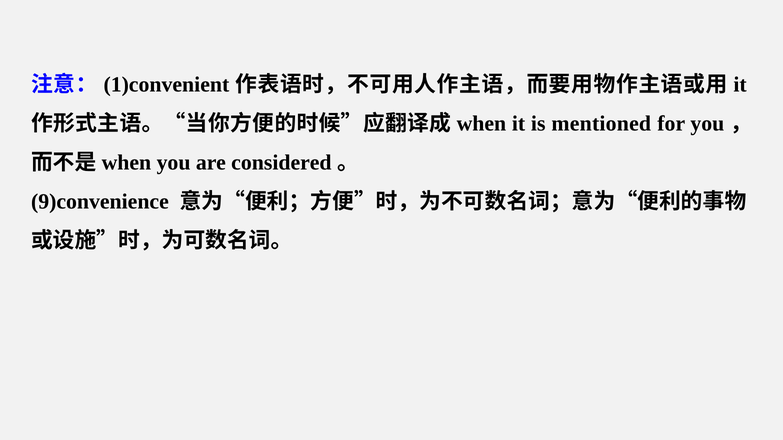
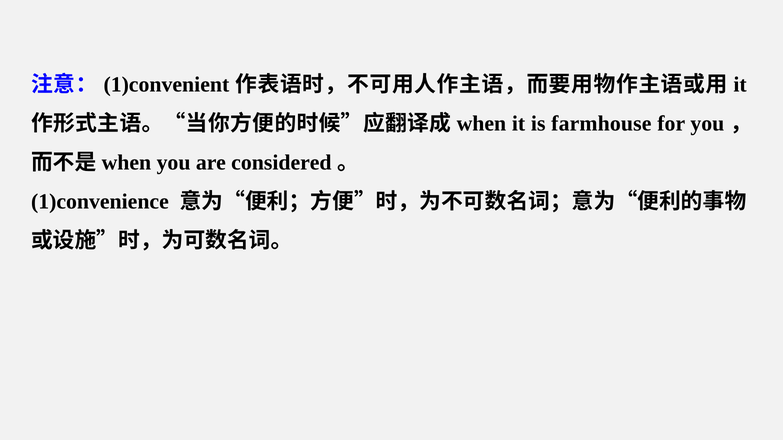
mentioned: mentioned -> farmhouse
9)convenience: 9)convenience -> 1)convenience
